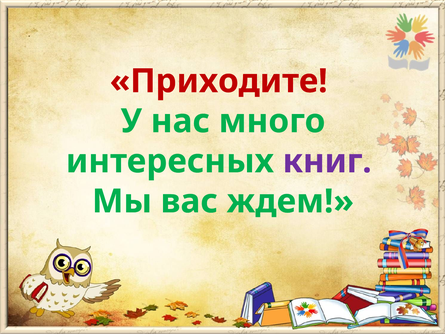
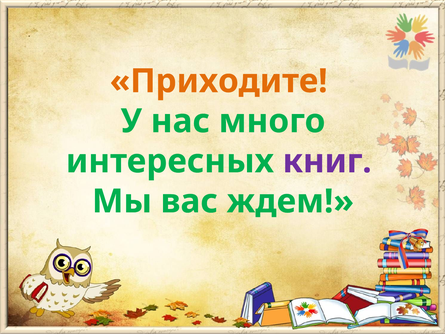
Приходите colour: red -> orange
